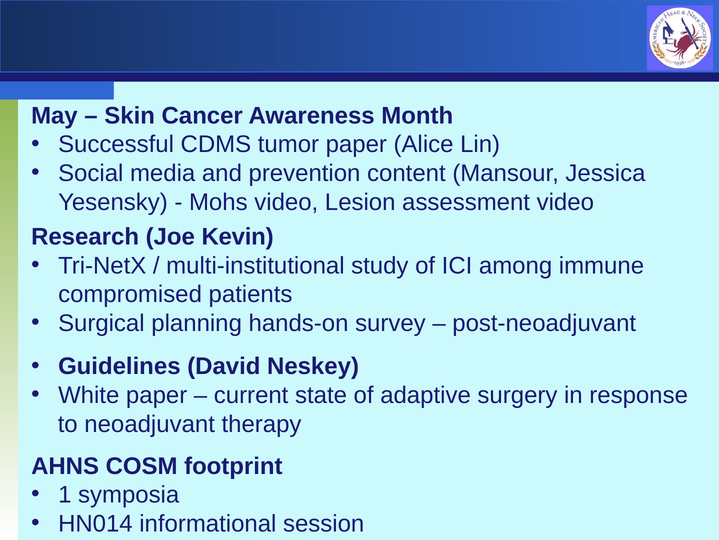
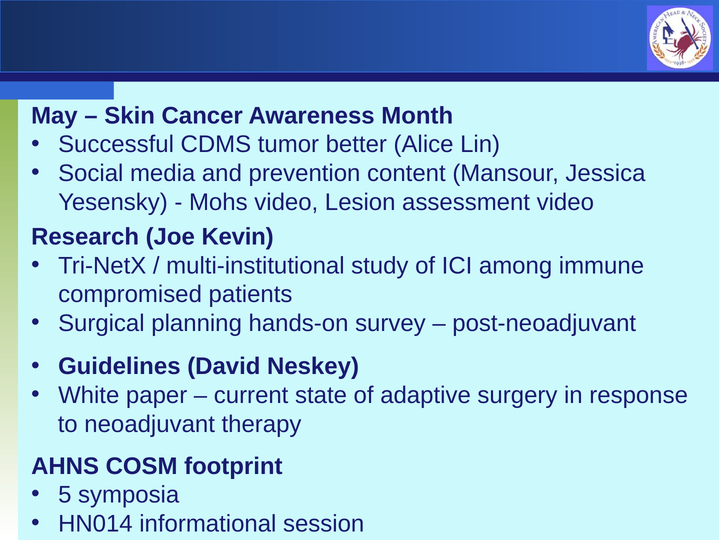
tumor paper: paper -> better
1: 1 -> 5
